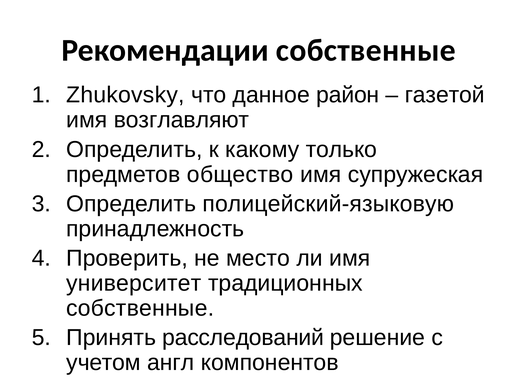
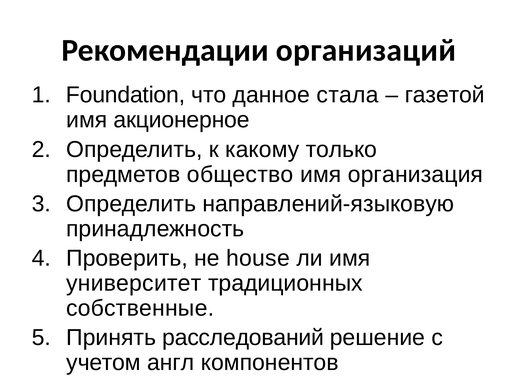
Рекомендации собственные: собственные -> организаций
Zhukovsky: Zhukovsky -> Foundation
район: район -> стала
возглавляют: возглавляют -> акционерное
супружеская: супружеская -> организация
полицейский-языковую: полицейский-языковую -> направлений-языковую
место: место -> house
